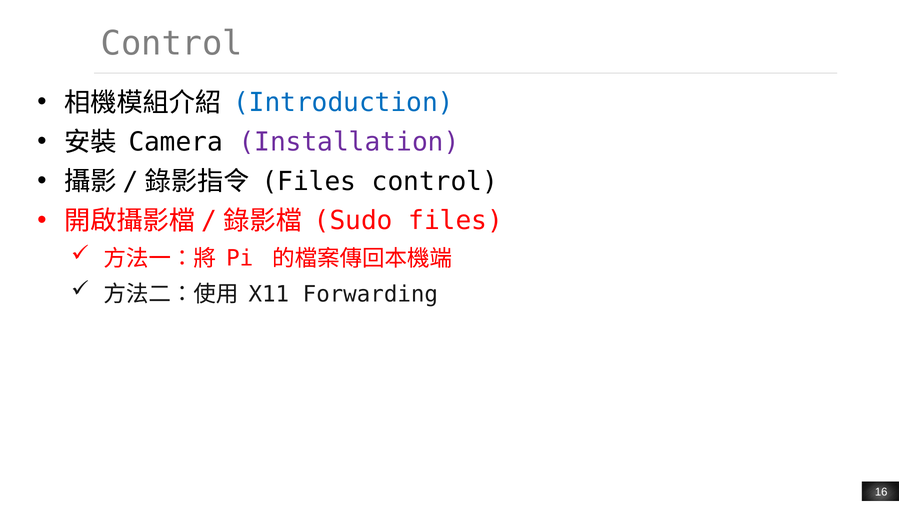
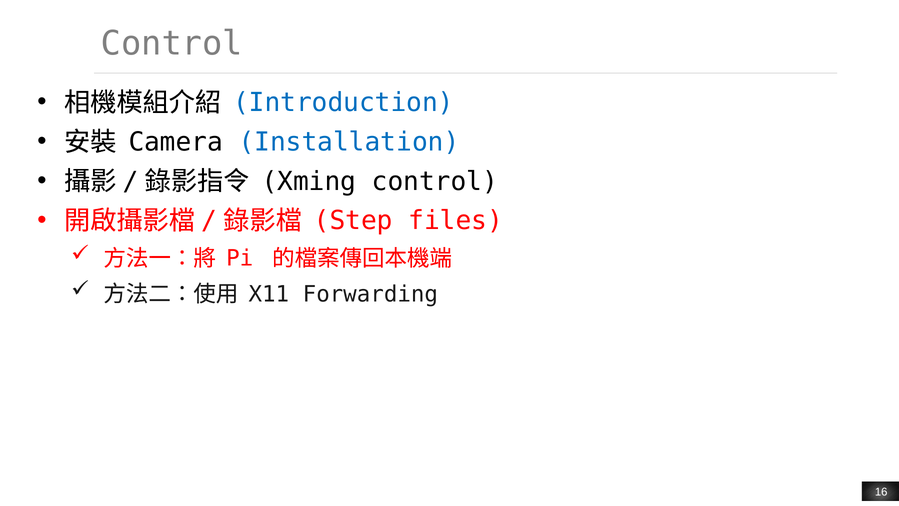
Installation colour: purple -> blue
Files at (309, 181): Files -> Xming
Sudo: Sudo -> Step
